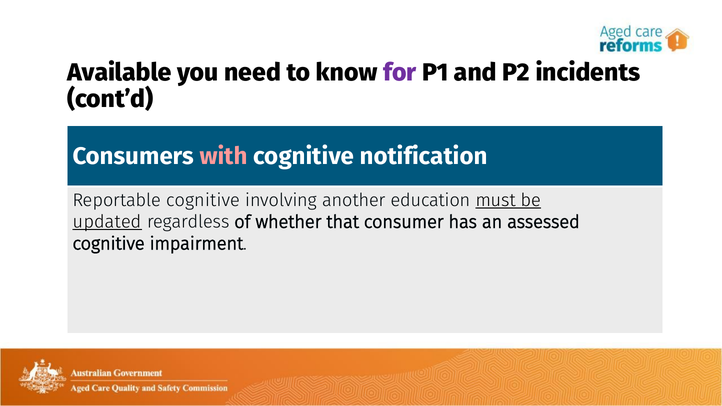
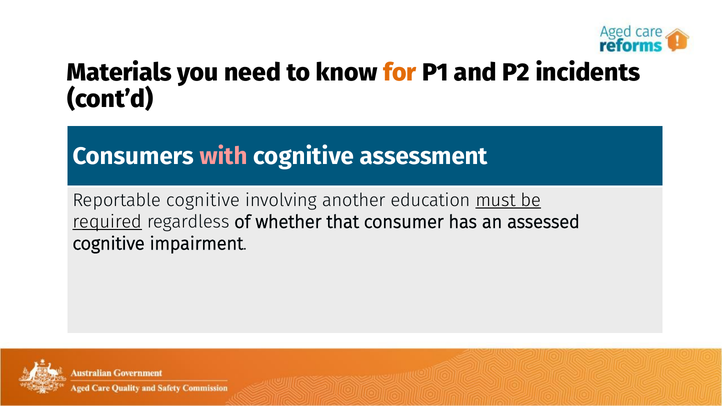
Available: Available -> Materials
for colour: purple -> orange
notification: notification -> assessment
updated: updated -> required
